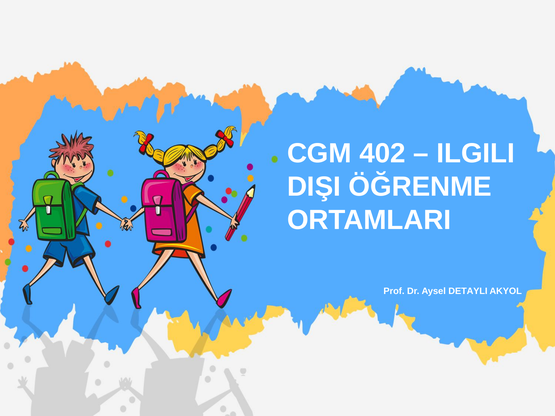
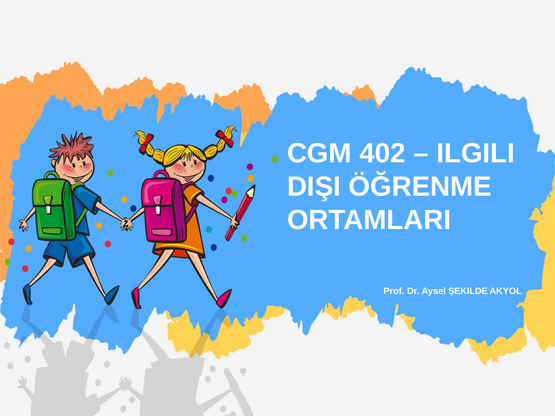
DETAYLI: DETAYLI -> ŞEKILDE
